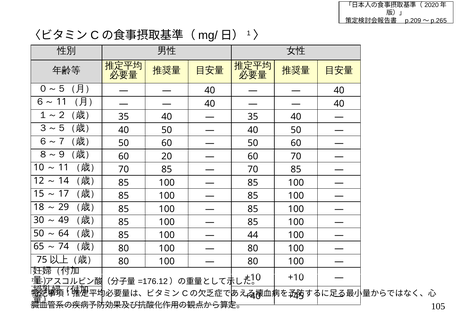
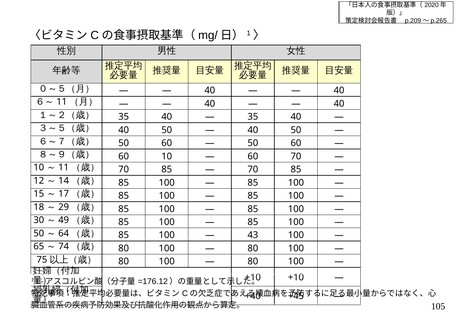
60 20: 20 -> 10
44: 44 -> 43
